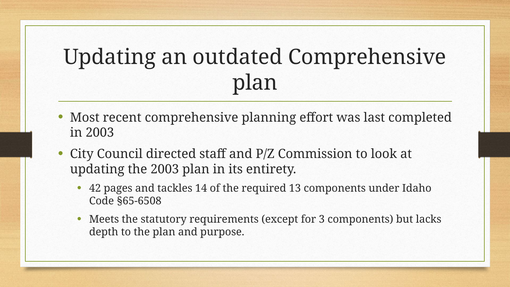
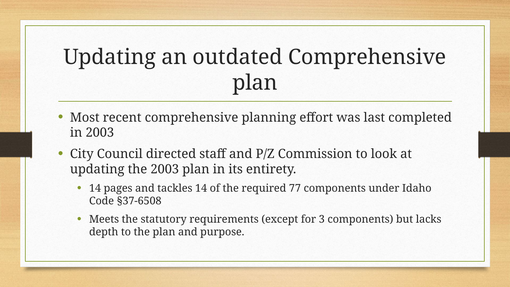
42 at (95, 188): 42 -> 14
13: 13 -> 77
§65-6508: §65-6508 -> §37-6508
